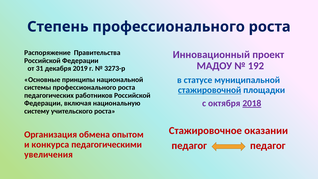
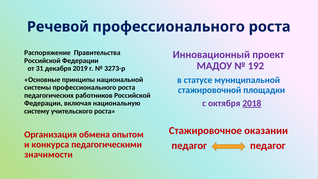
Степень: Степень -> Речевой
стажировочной underline: present -> none
увеличения: увеличения -> значимости
